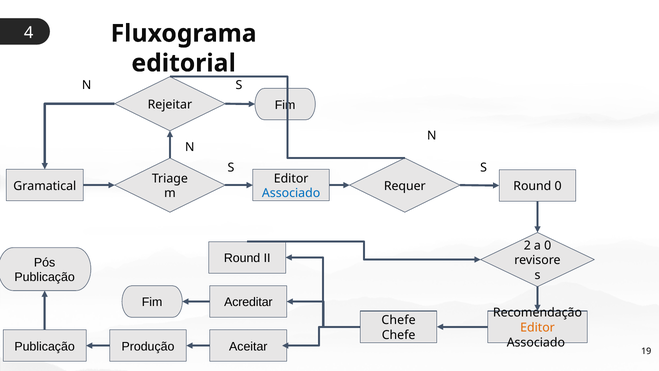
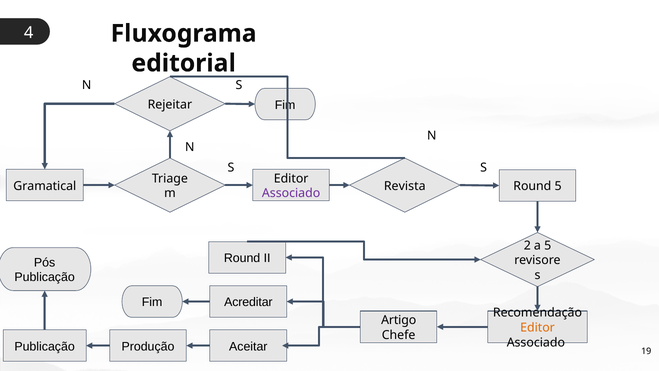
Requer: Requer -> Revista
Round 0: 0 -> 5
Associado at (291, 193) colour: blue -> purple
a 0: 0 -> 5
Chefe at (399, 320): Chefe -> Artigo
